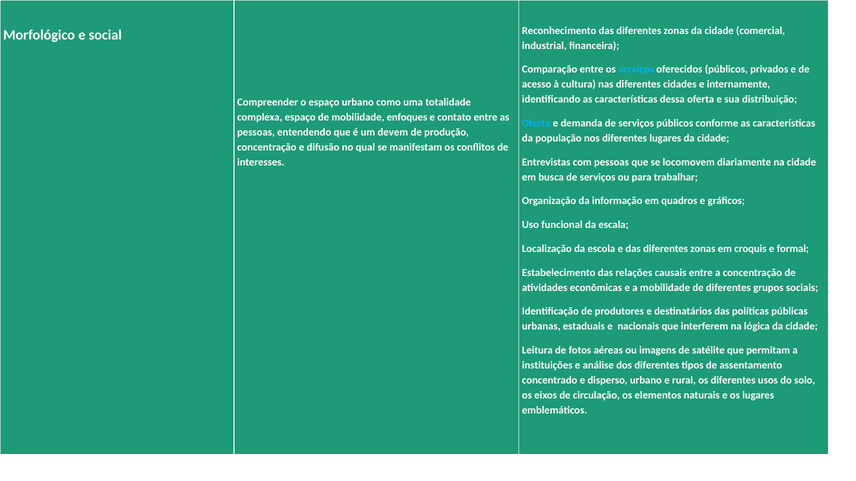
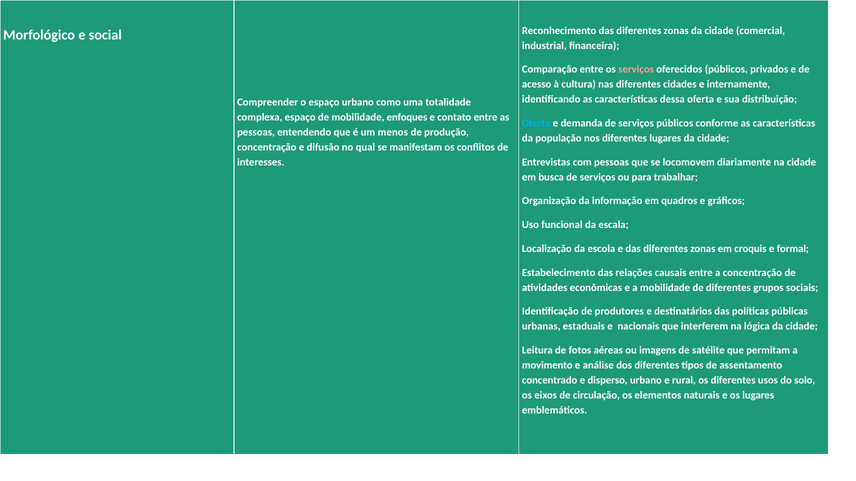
serviços at (636, 69) colour: light blue -> pink
devem: devem -> menos
instituições: instituições -> movimento
